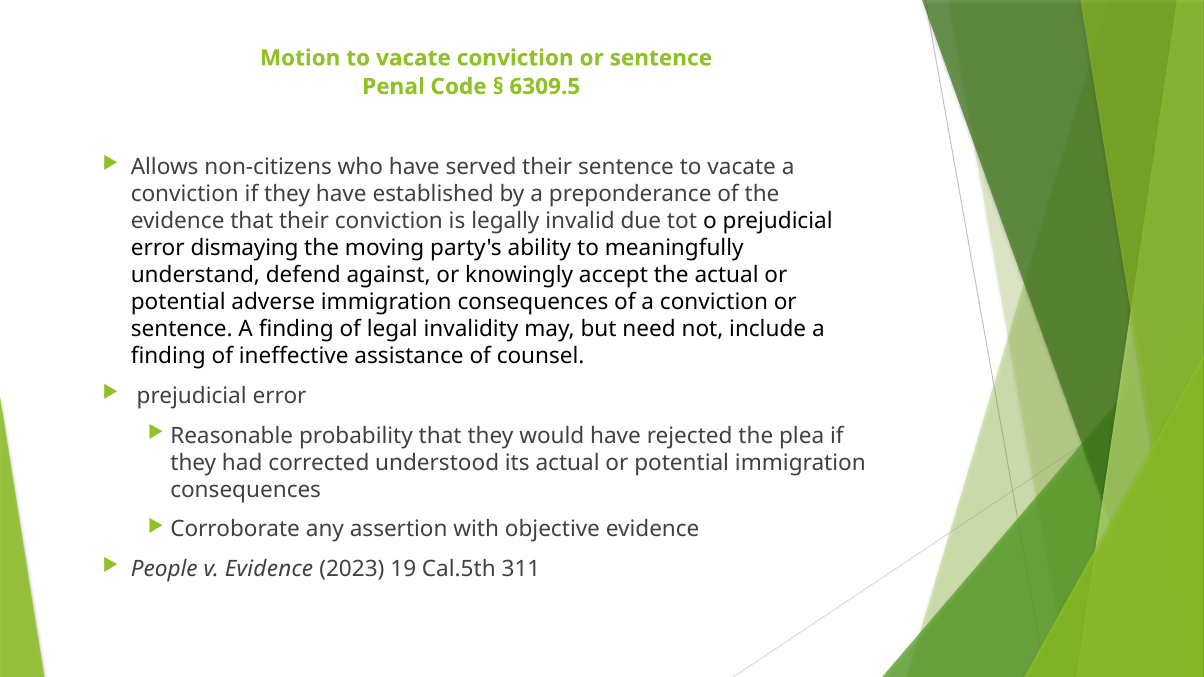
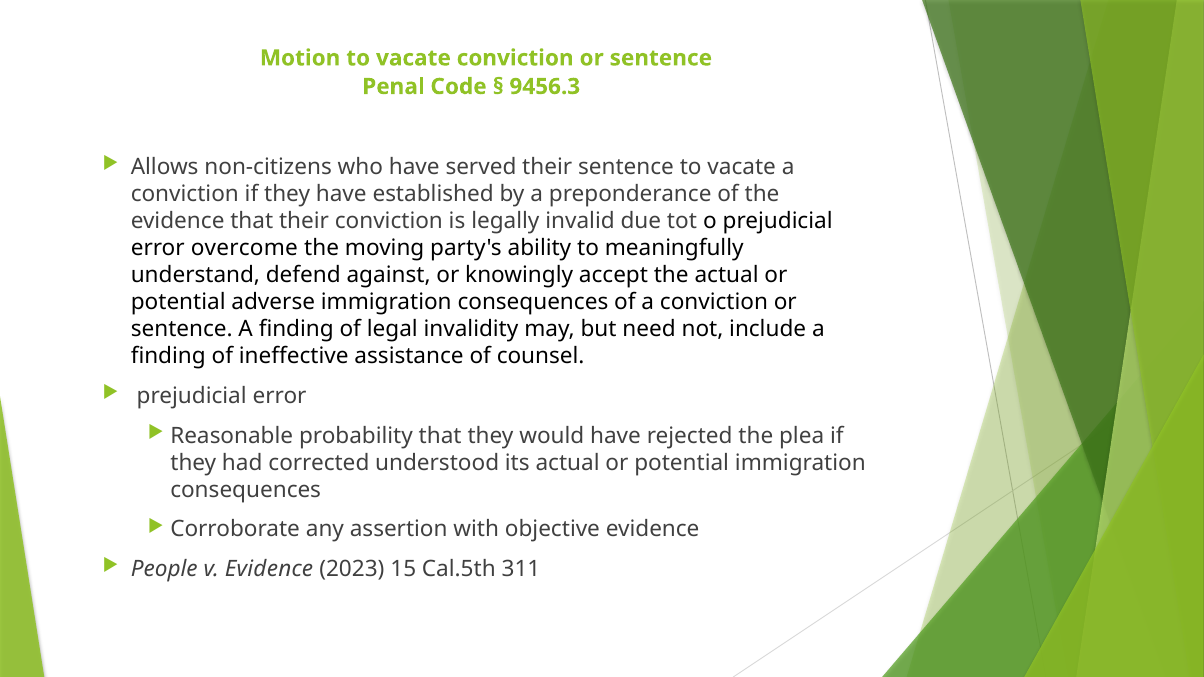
6309.5: 6309.5 -> 9456.3
dismaying: dismaying -> overcome
19: 19 -> 15
